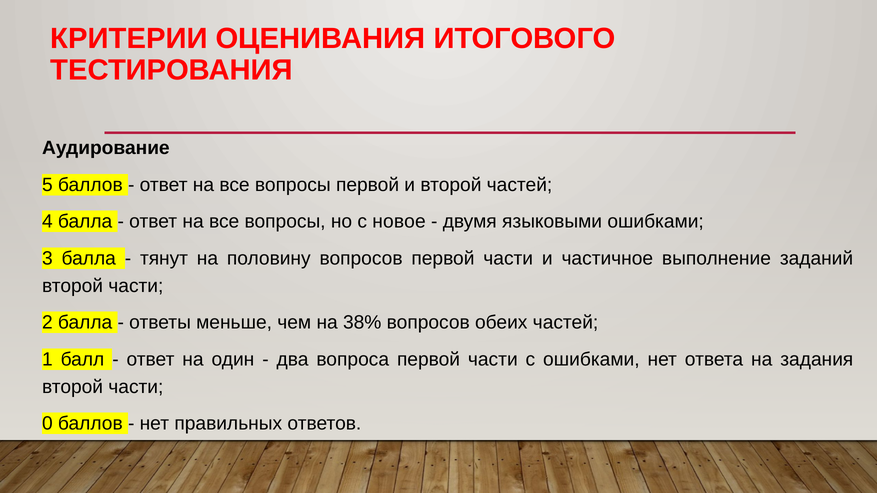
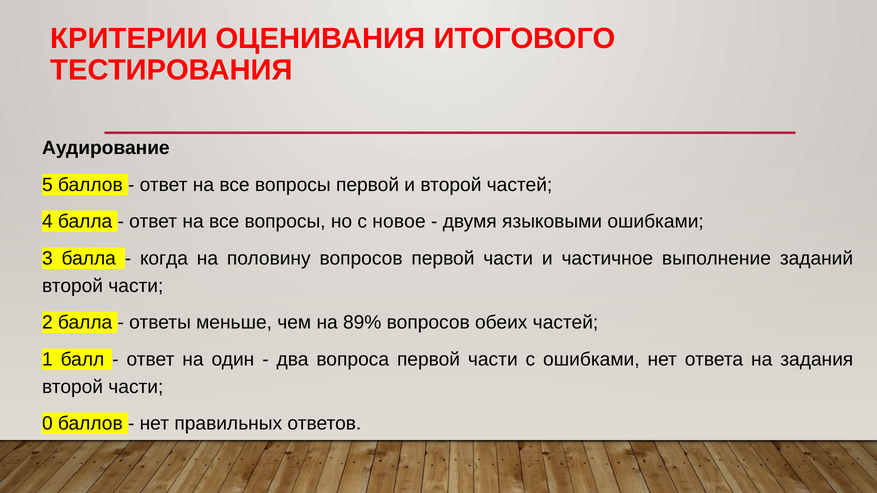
тянут: тянут -> когда
38%: 38% -> 89%
